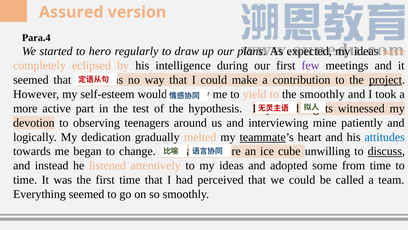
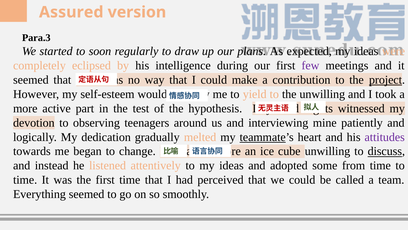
Para.4: Para.4 -> Para.3
hero: hero -> soon
the smoothly: smoothly -> unwilling
attitudes colour: blue -> purple
